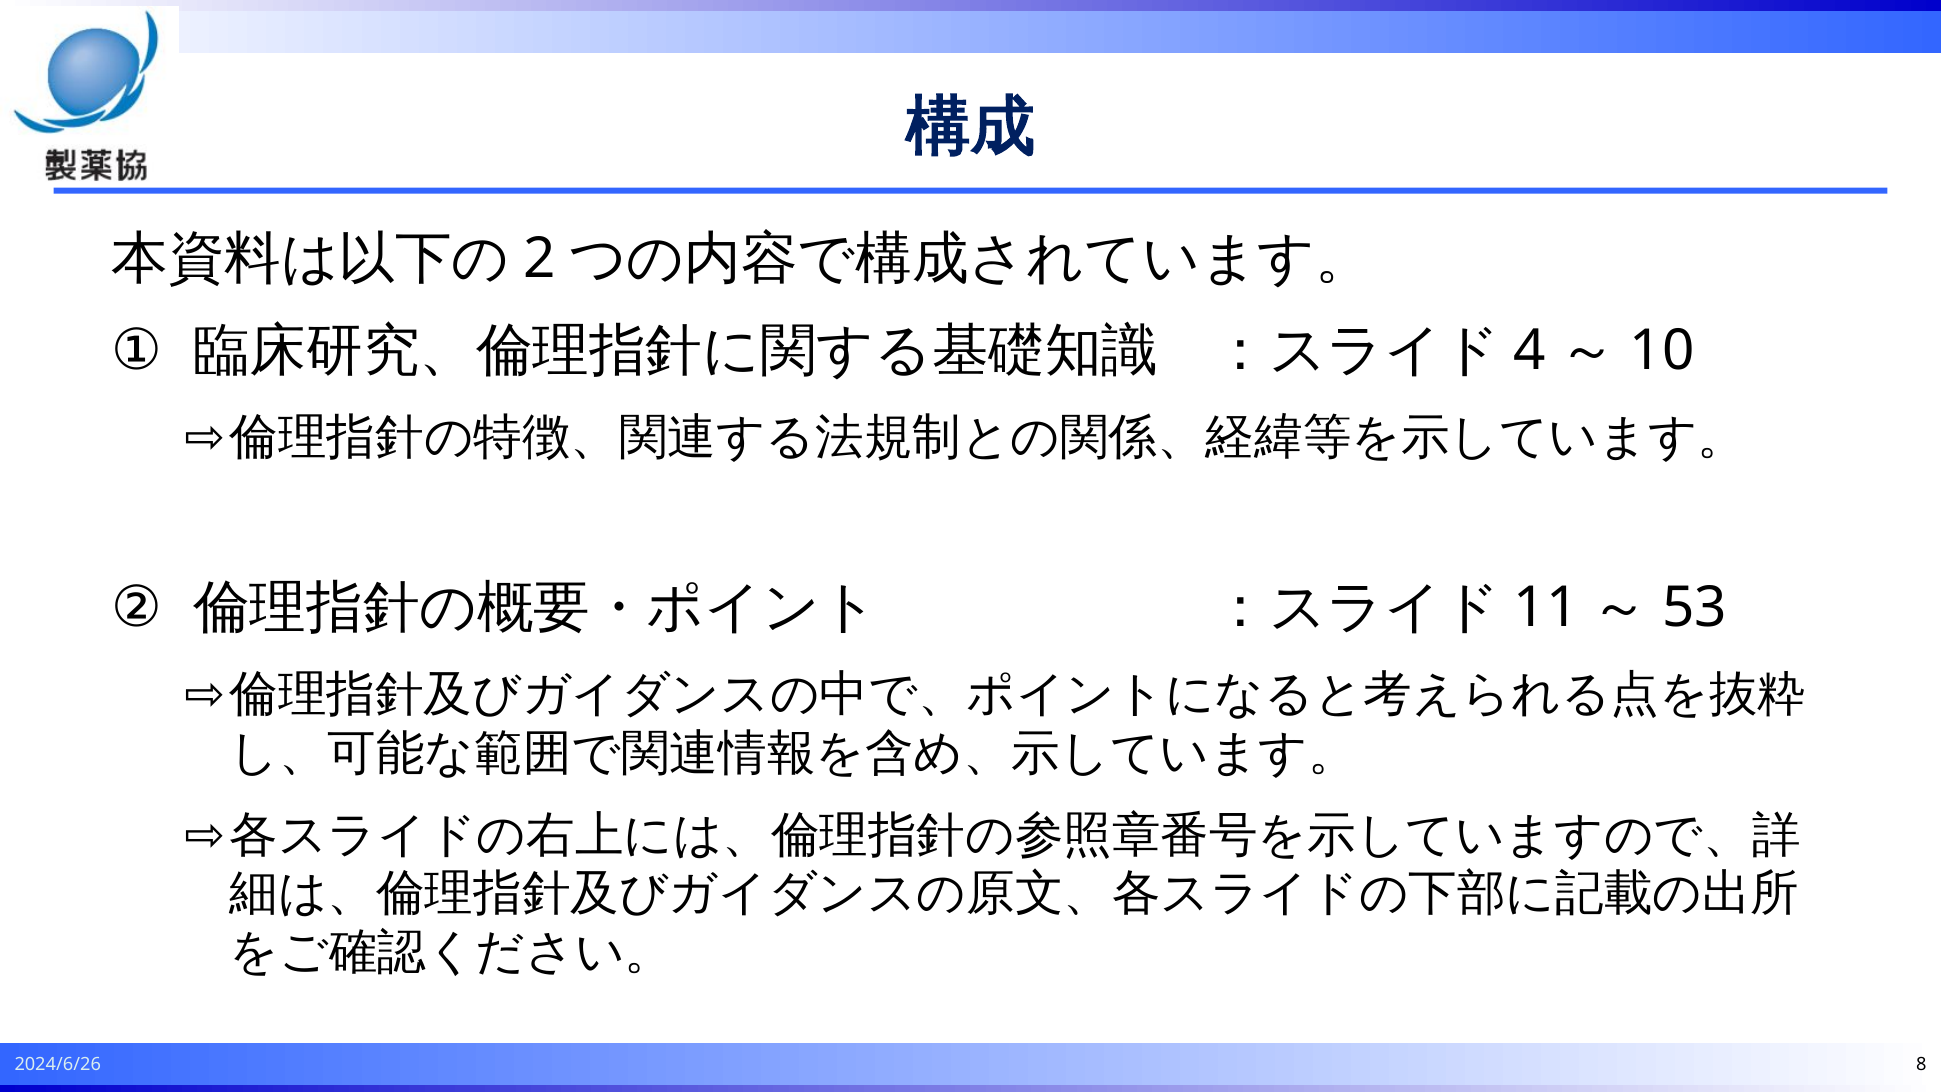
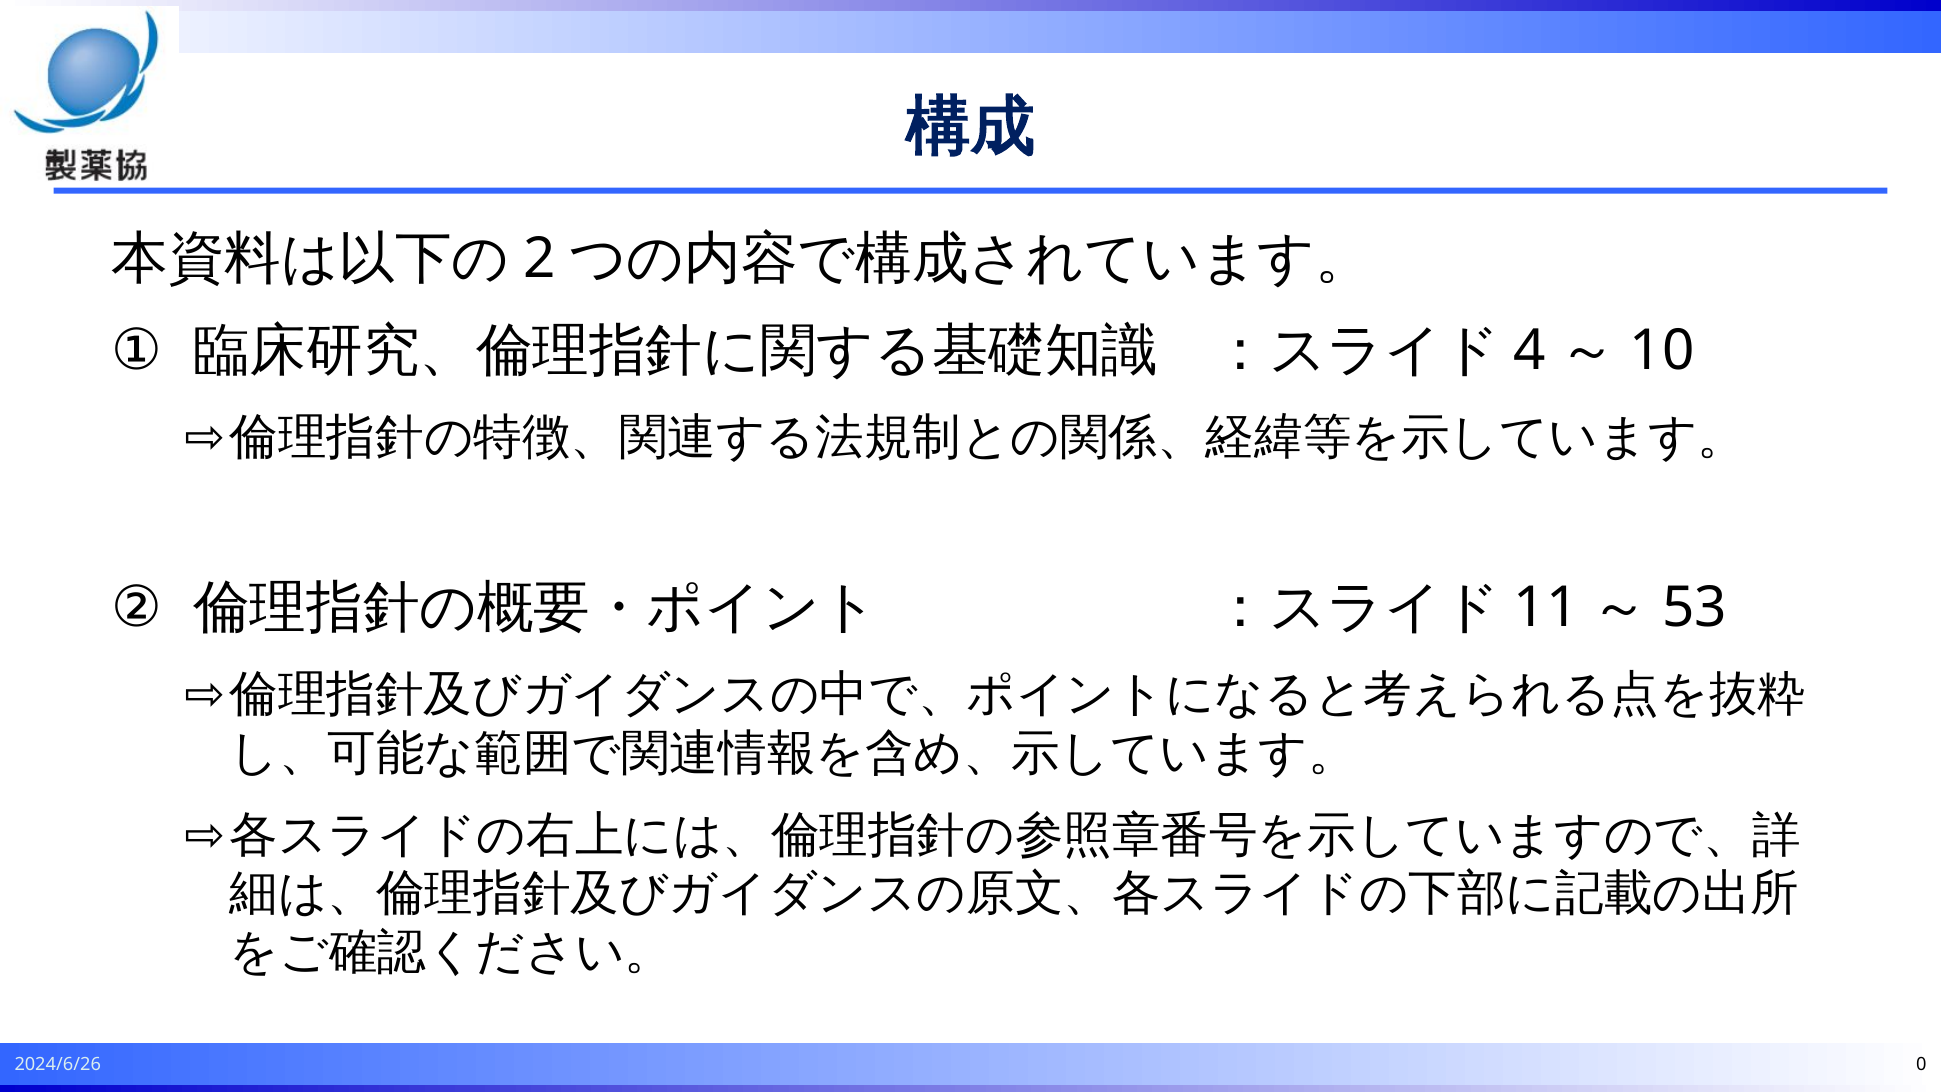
8: 8 -> 0
